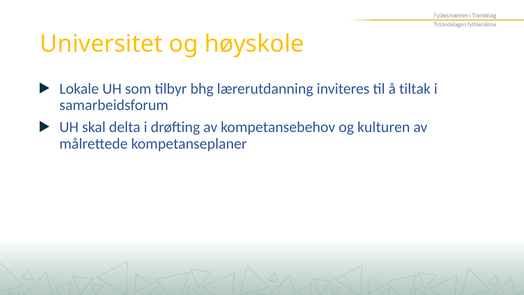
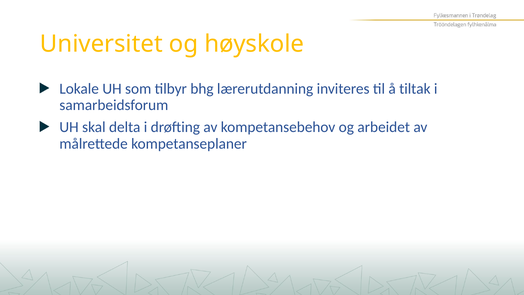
kulturen: kulturen -> arbeidet
